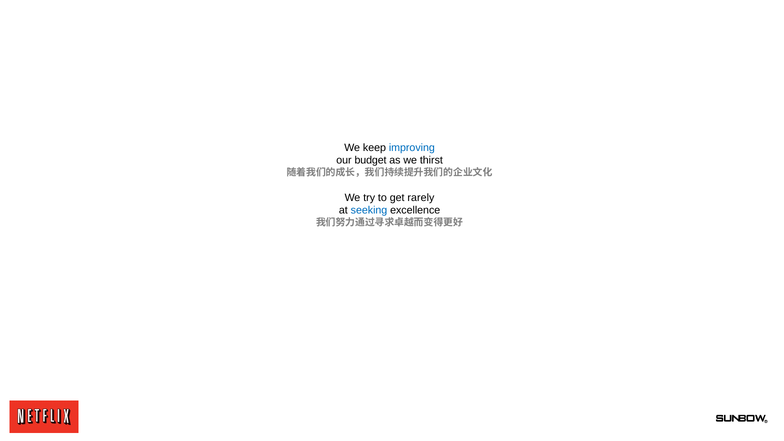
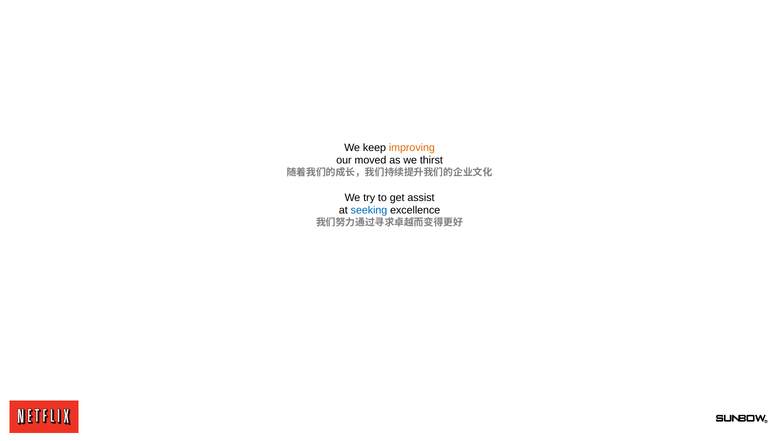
improving colour: blue -> orange
budget: budget -> moved
rarely: rarely -> assist
